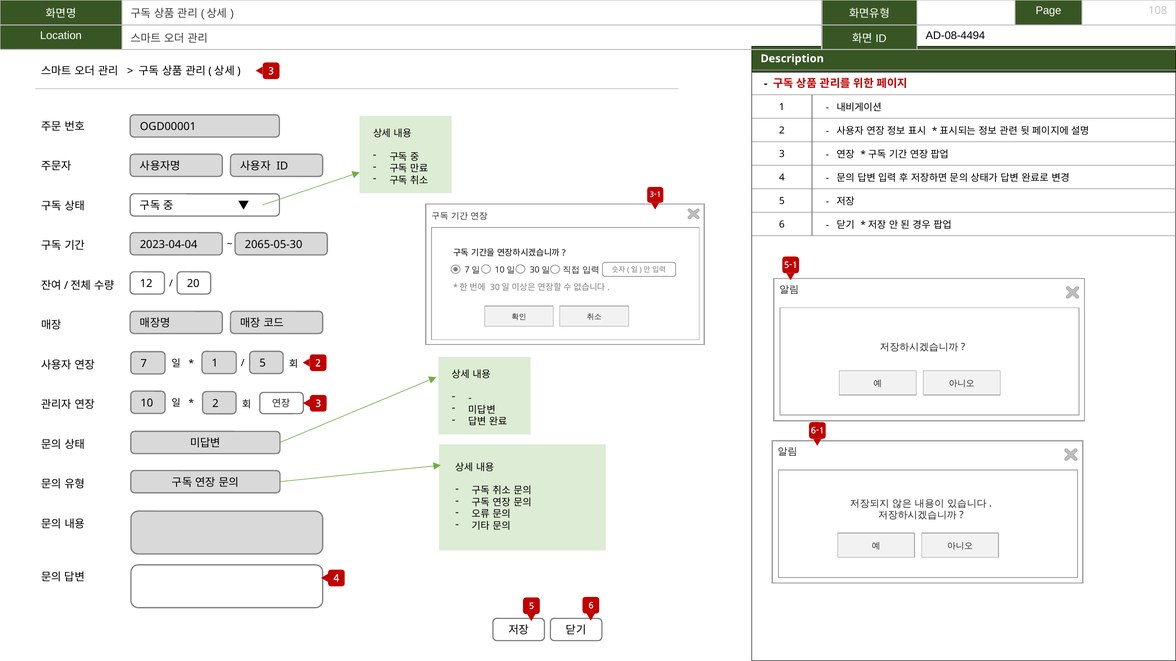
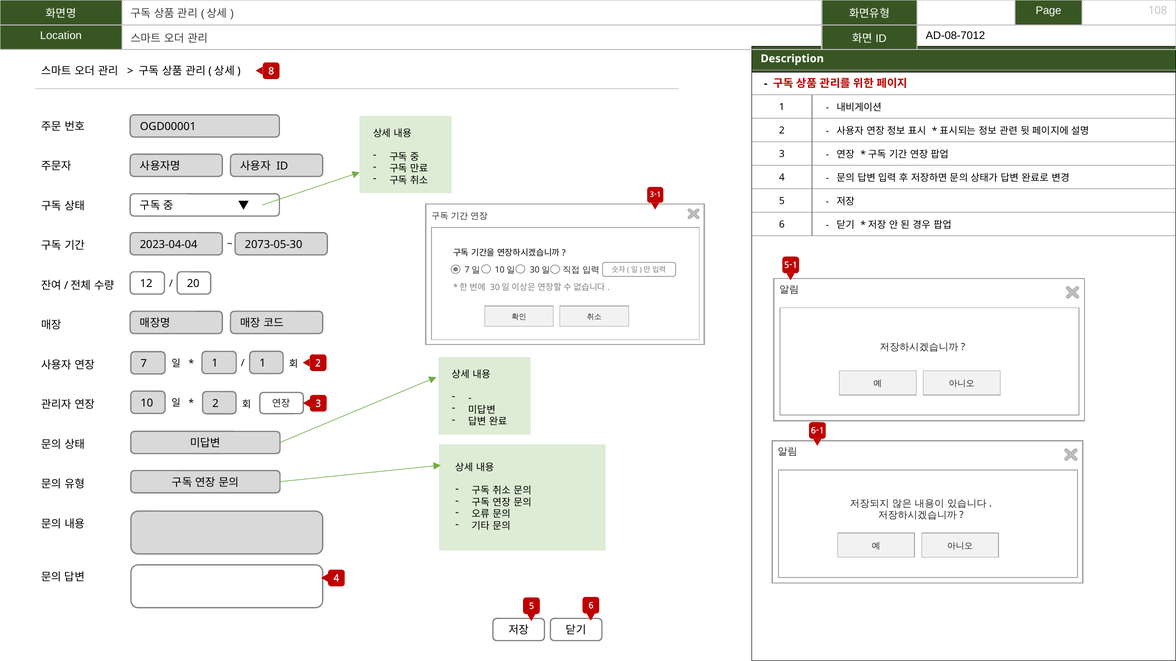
AD-08-4494: AD-08-4494 -> AD-08-7012
3 at (271, 71): 3 -> 8
2065-05-30: 2065-05-30 -> 2073-05-30
1 5: 5 -> 1
